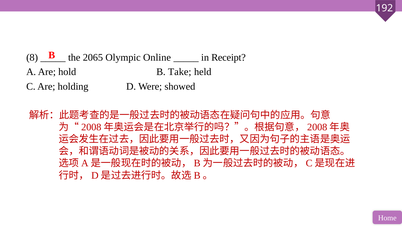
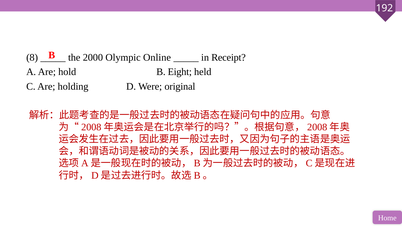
2065: 2065 -> 2000
Take: Take -> Eight
showed: showed -> original
